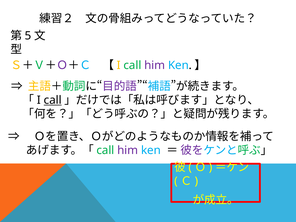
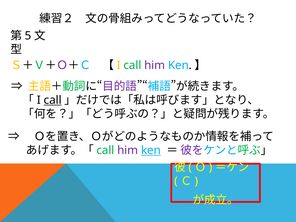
ken at (151, 150) underline: none -> present
